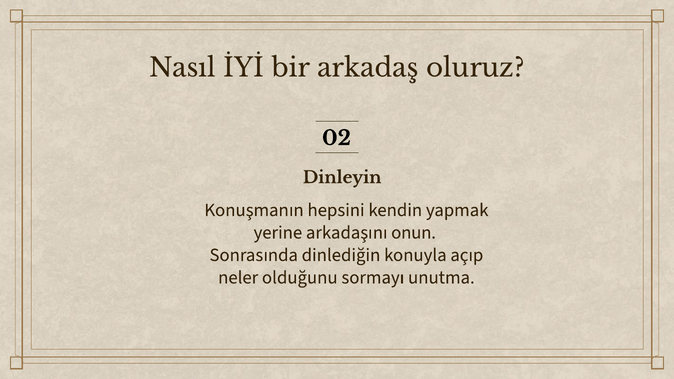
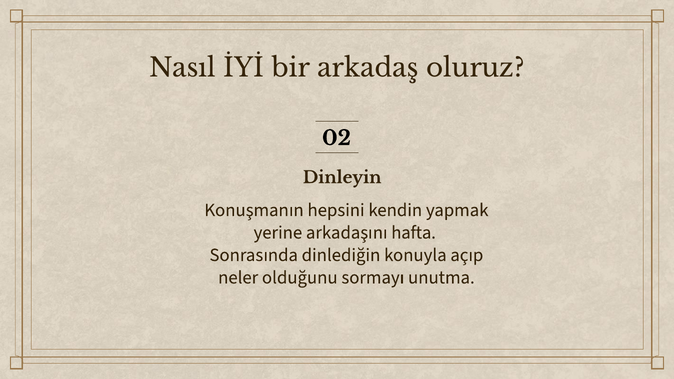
onun: onun -> hafta
